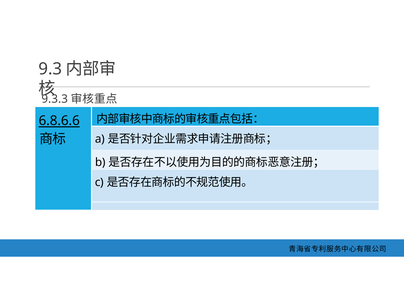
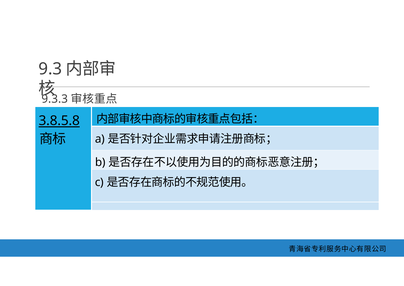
6.8.6.6: 6.8.6.6 -> 3.8.5.8
